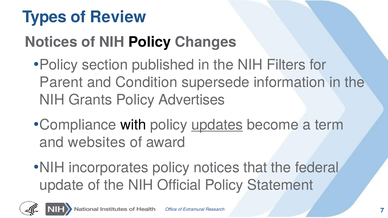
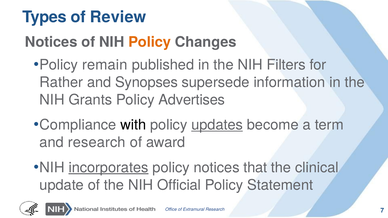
Policy at (150, 42) colour: black -> orange
section: section -> remain
Parent: Parent -> Rather
Condition: Condition -> Synopses
and websites: websites -> research
incorporates underline: none -> present
federal: federal -> clinical
